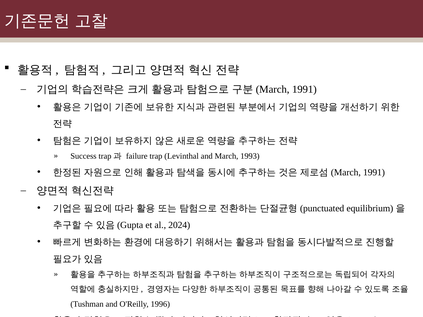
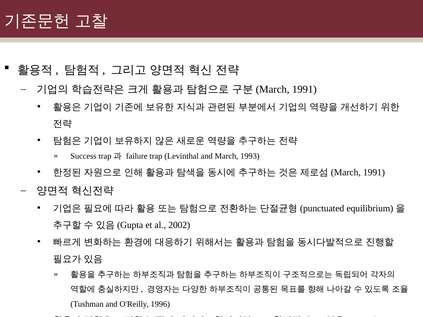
2024: 2024 -> 2002
